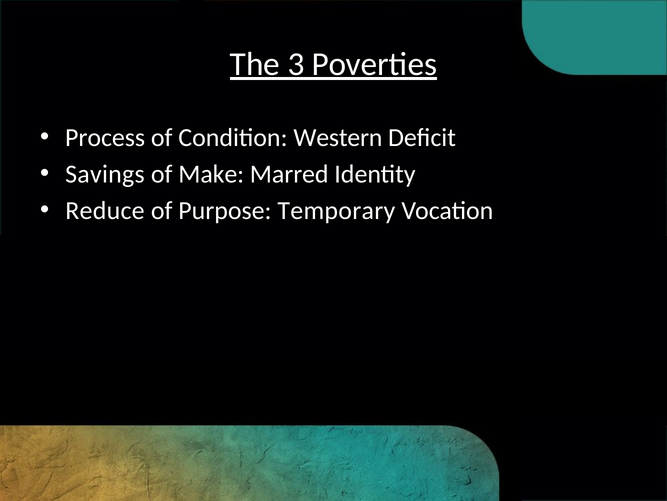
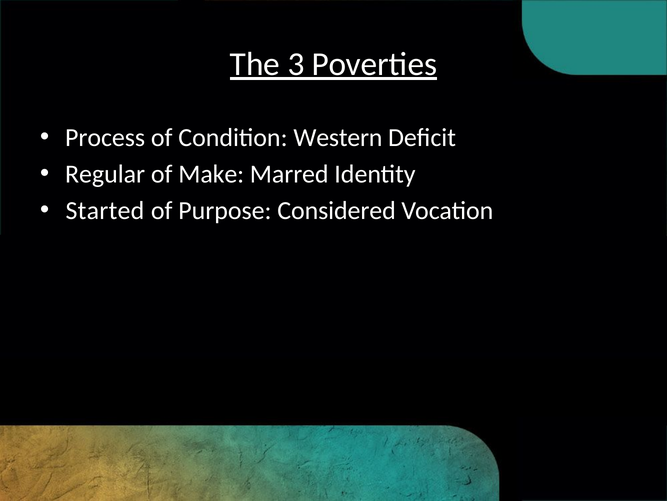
Savings: Savings -> Regular
Reduce: Reduce -> Started
Temporary: Temporary -> Considered
